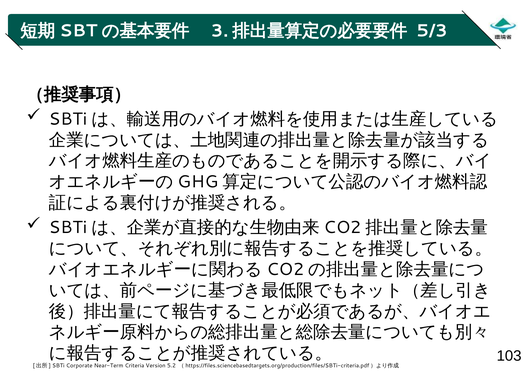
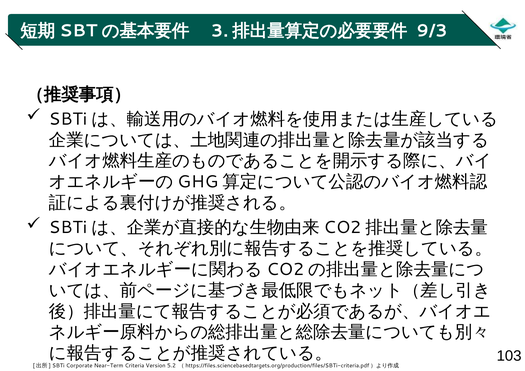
5/3: 5/3 -> 9/3
